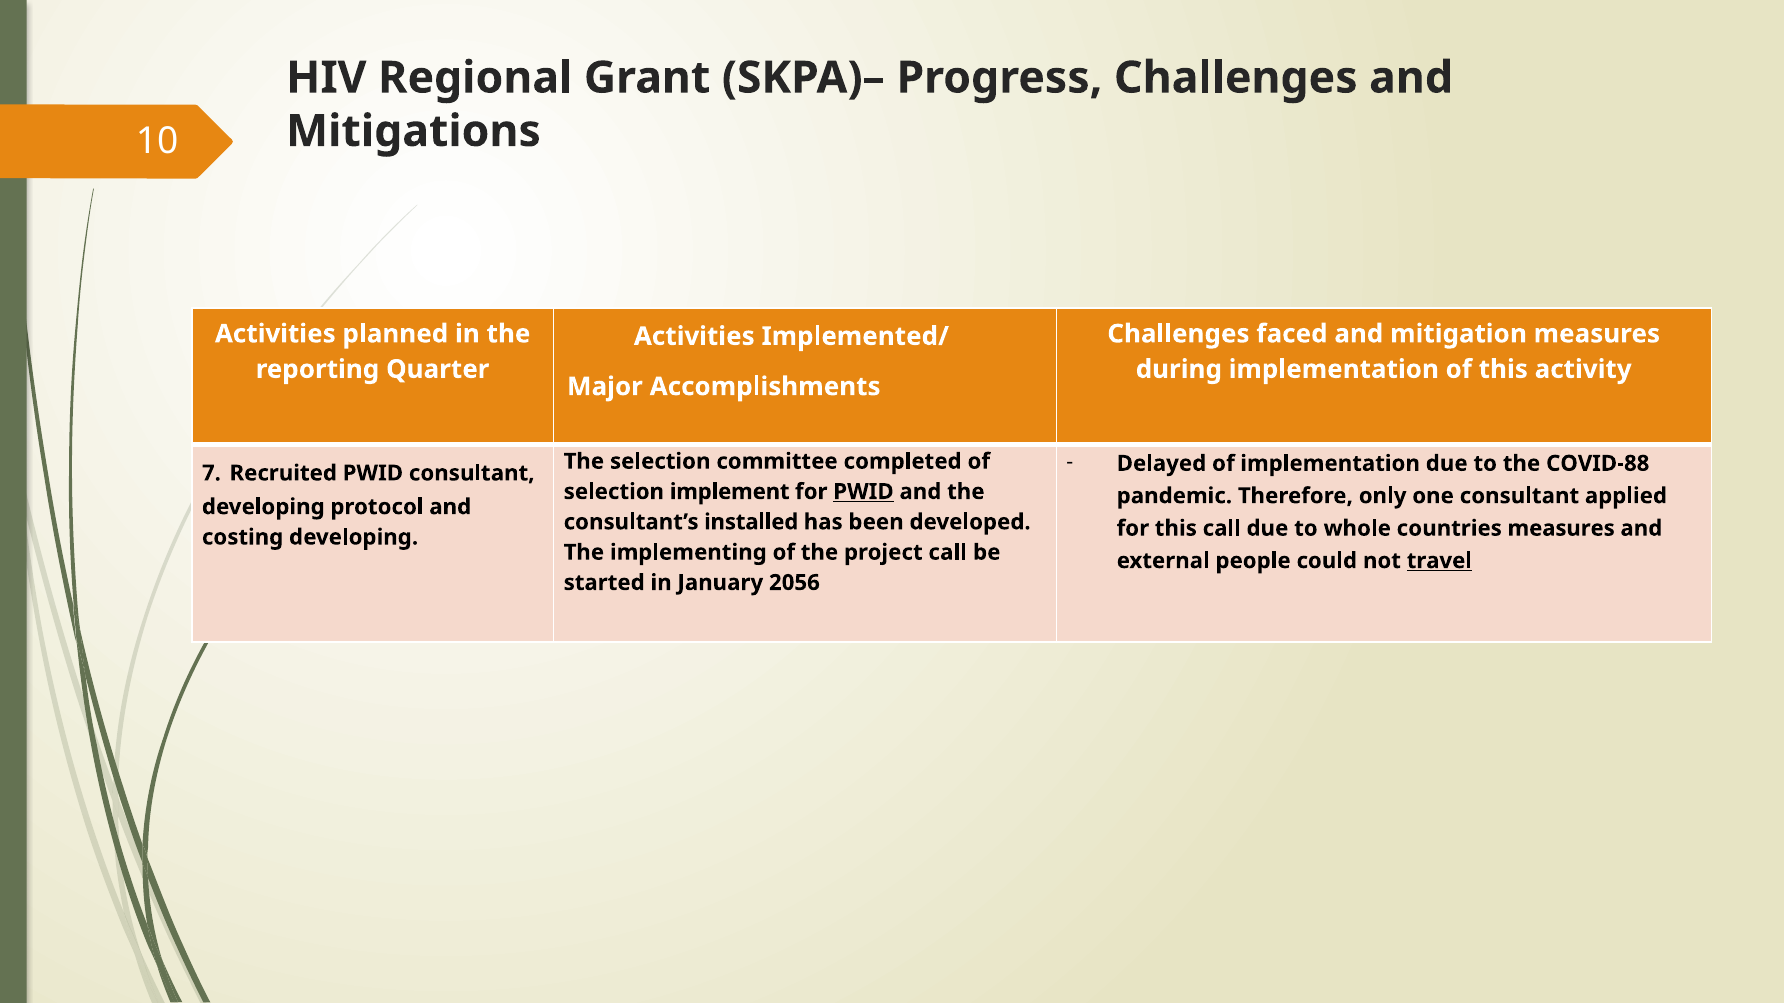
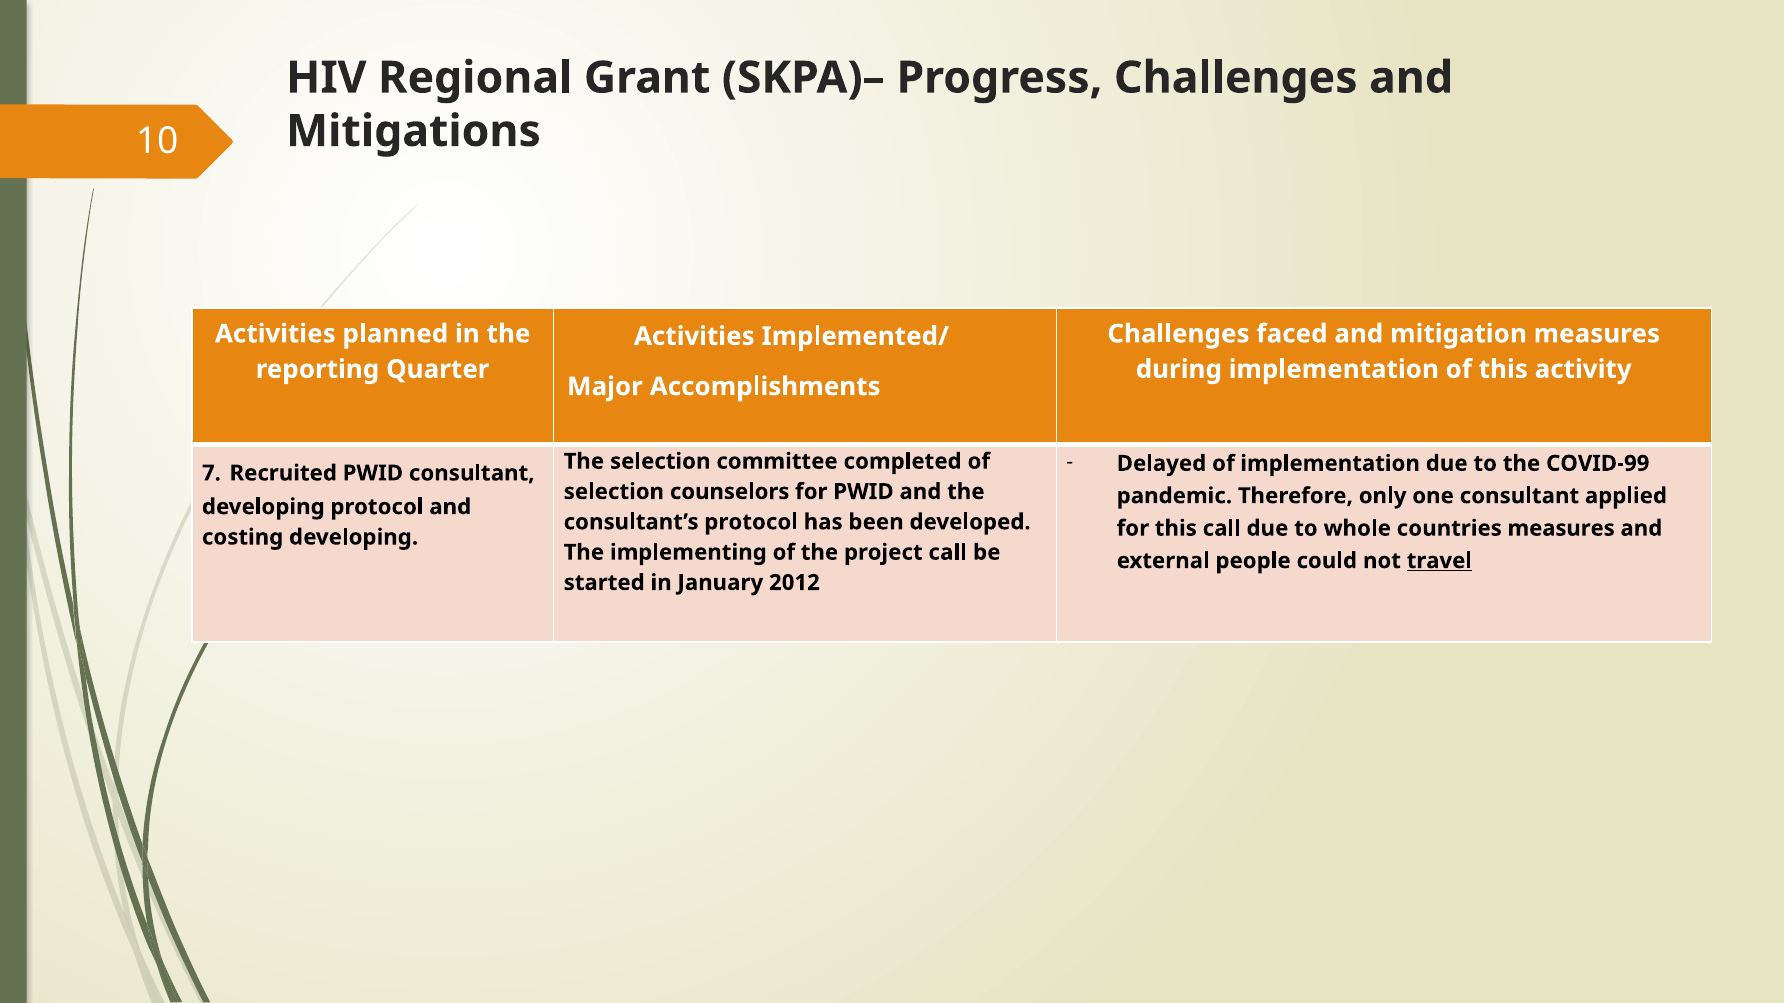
COVID-88: COVID-88 -> COVID-99
implement: implement -> counselors
PWID at (864, 492) underline: present -> none
consultant’s installed: installed -> protocol
2056: 2056 -> 2012
